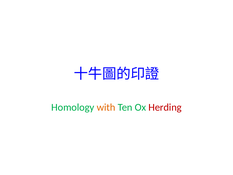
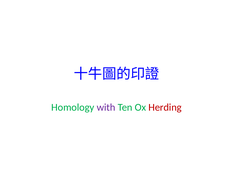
with colour: orange -> purple
